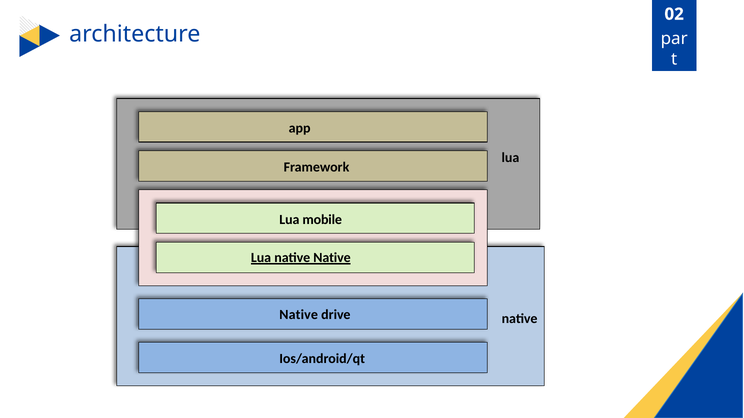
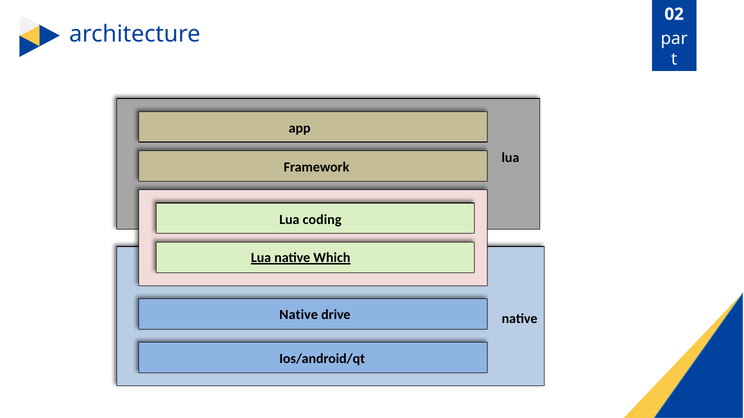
mobile: mobile -> coding
native Native: Native -> Which
